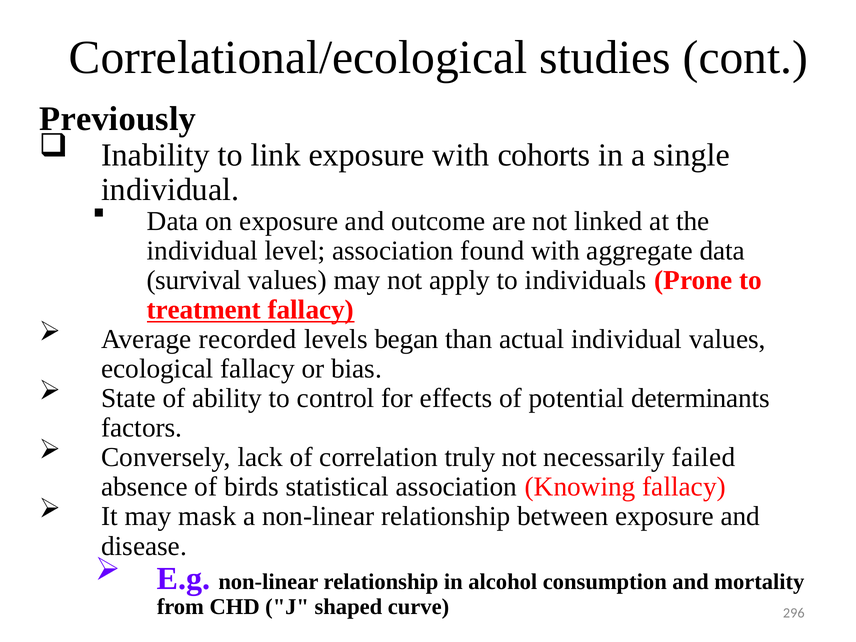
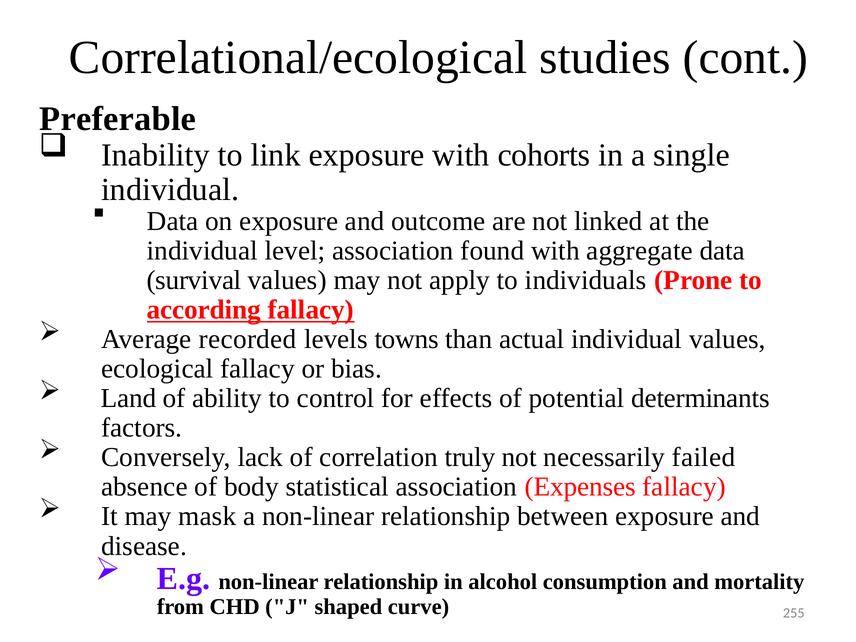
Previously: Previously -> Preferable
treatment: treatment -> according
began: began -> towns
State: State -> Land
birds: birds -> body
Knowing: Knowing -> Expenses
296: 296 -> 255
